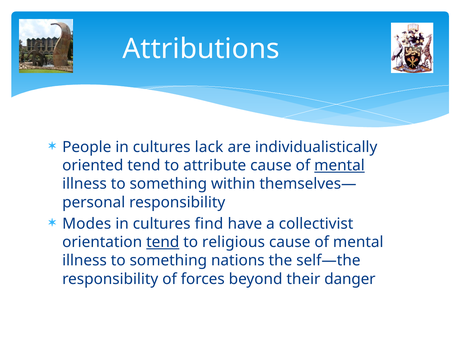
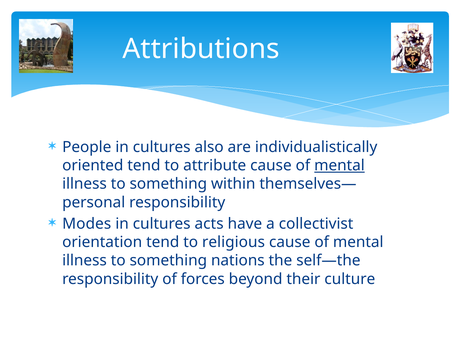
lack: lack -> also
find: find -> acts
tend at (163, 242) underline: present -> none
danger: danger -> culture
